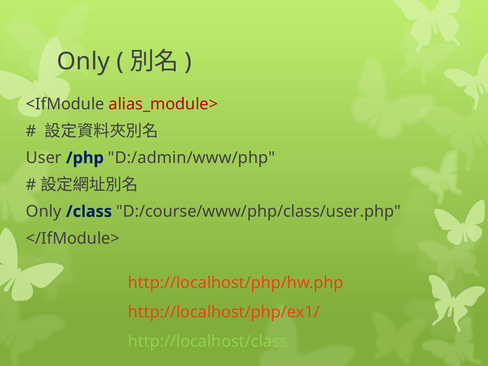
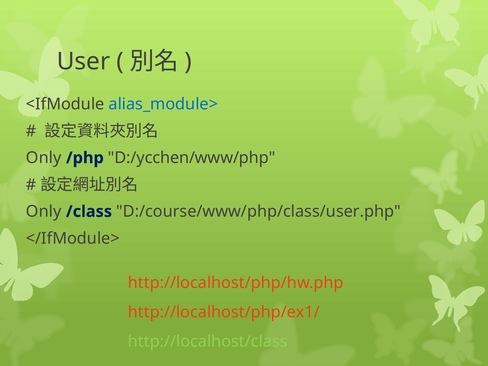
Only at (83, 61): Only -> User
alias_module> colour: red -> blue
User at (44, 158): User -> Only
D:/admin/www/php: D:/admin/www/php -> D:/ycchen/www/php
